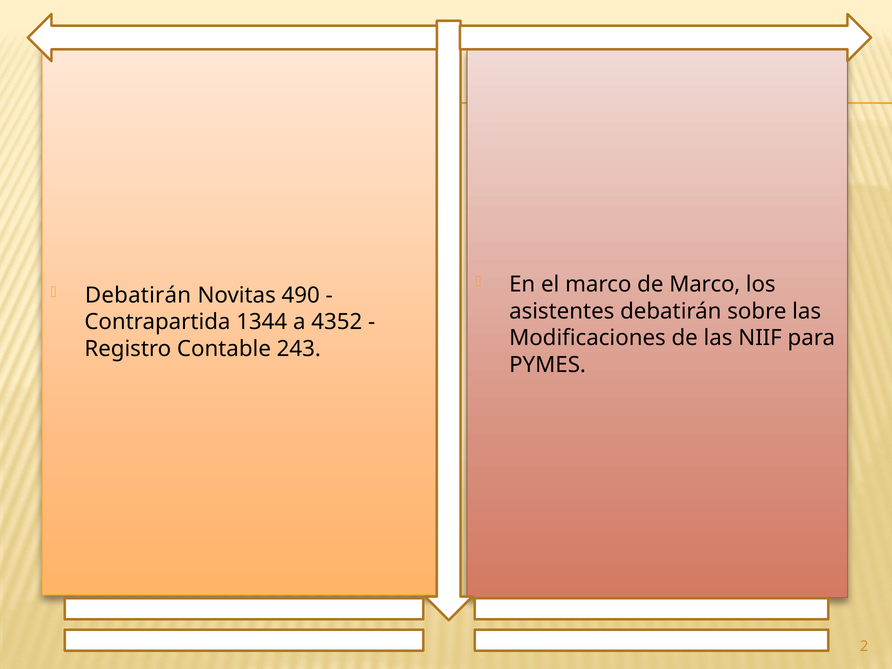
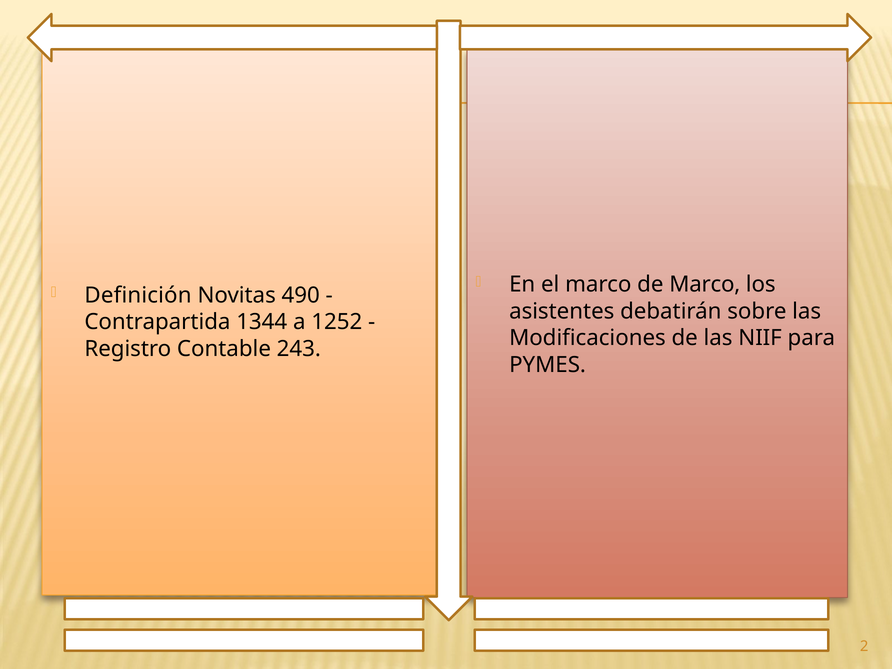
Debatirán at (138, 295): Debatirán -> Definición
4352: 4352 -> 1252
